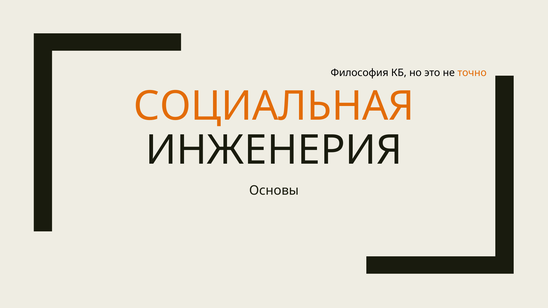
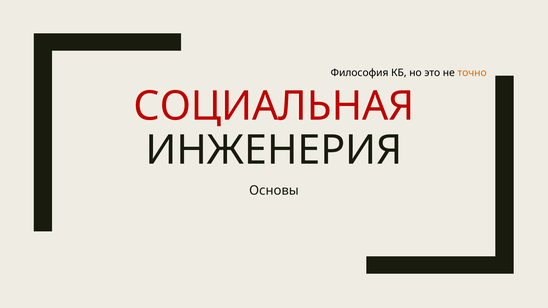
СОЦИАЛЬНАЯ colour: orange -> red
